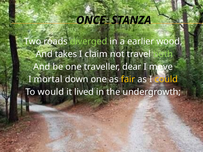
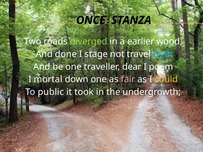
takes: takes -> done
claim: claim -> stage
both colour: light green -> light blue
move: move -> poem
fair colour: yellow -> pink
would: would -> public
lived: lived -> took
